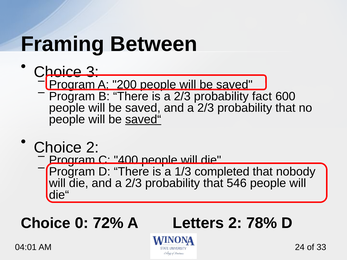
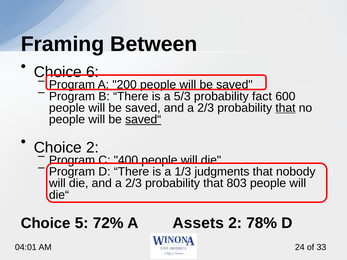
3: 3 -> 6
is a 2/3: 2/3 -> 5/3
that at (285, 108) underline: none -> present
completed: completed -> judgments
546: 546 -> 803
0: 0 -> 5
Letters: Letters -> Assets
